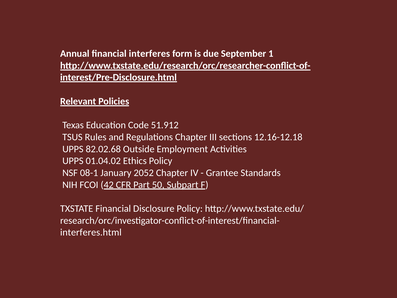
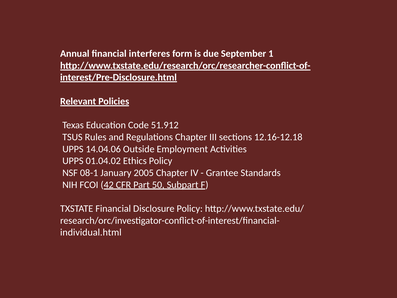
82.02.68: 82.02.68 -> 14.04.06
2052: 2052 -> 2005
interferes.html: interferes.html -> individual.html
